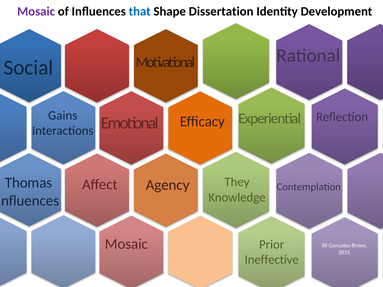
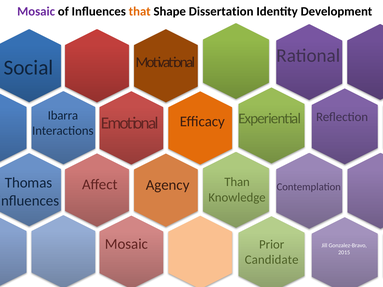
that colour: blue -> orange
Gains: Gains -> Ibarra
They: They -> Than
Ineffective: Ineffective -> Candidate
